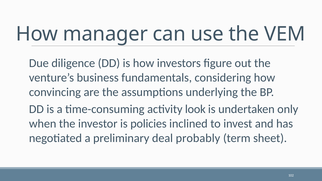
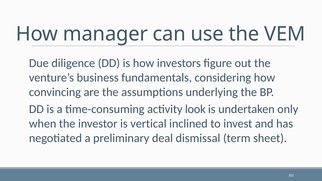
policies: policies -> vertical
probably: probably -> dismissal
